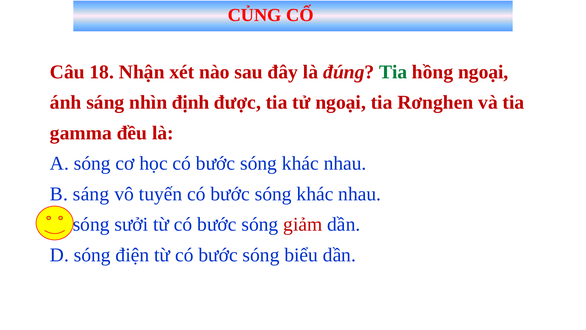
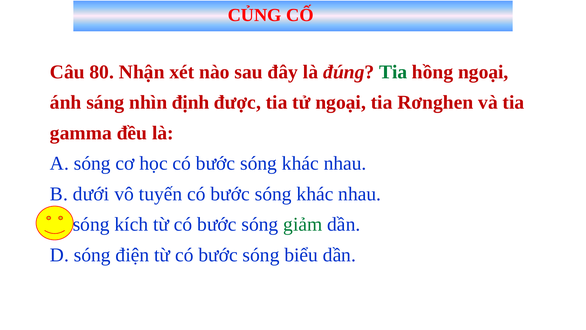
18: 18 -> 80
B sáng: sáng -> dưới
sưởi: sưởi -> kích
giảm colour: red -> green
